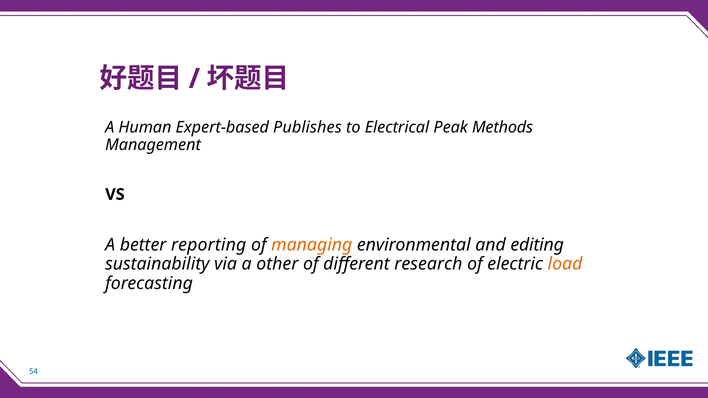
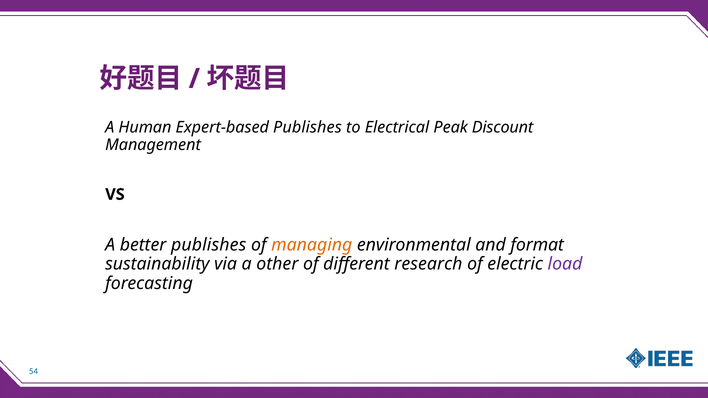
Methods: Methods -> Discount
better reporting: reporting -> publishes
editing: editing -> format
load colour: orange -> purple
